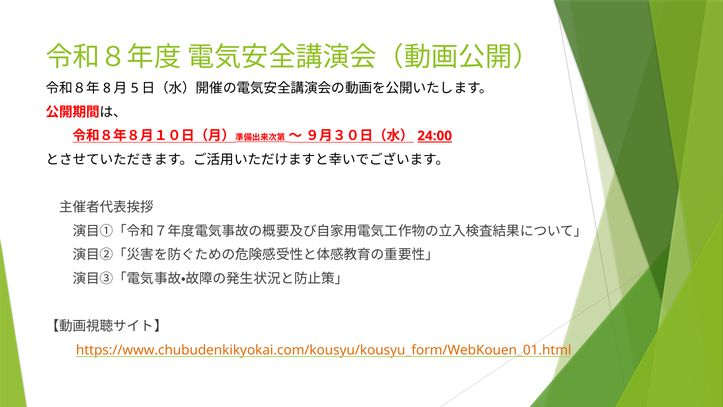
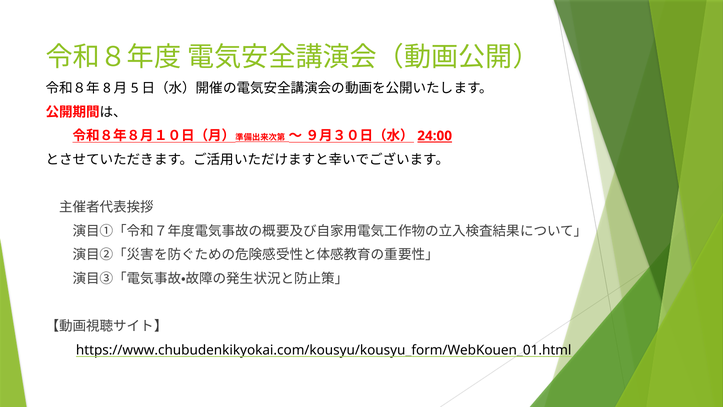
https://www.chubudenkikyokai.com/kousyu/kousyu_form/WebKouen_01.html colour: orange -> black
